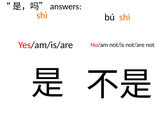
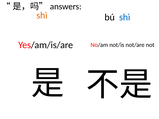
shì at (125, 17) colour: orange -> blue
